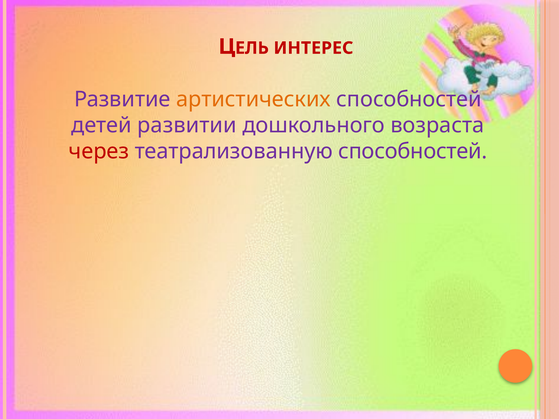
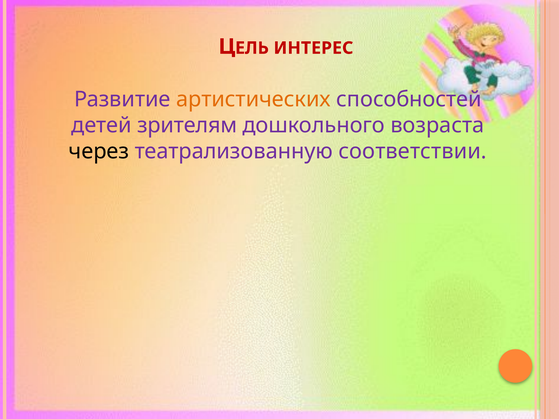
развитии: развитии -> зрителям
через colour: red -> black
театрализованную способностей: способностей -> соответствии
